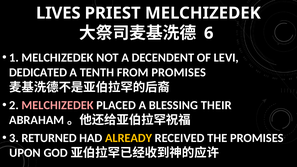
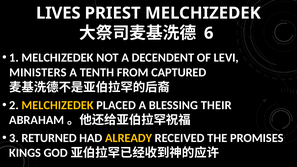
DEDICATED: DEDICATED -> MINISTERS
FROM PROMISES: PROMISES -> CAPTURED
MELCHIZEDEK at (58, 105) colour: pink -> yellow
UPON: UPON -> KINGS
